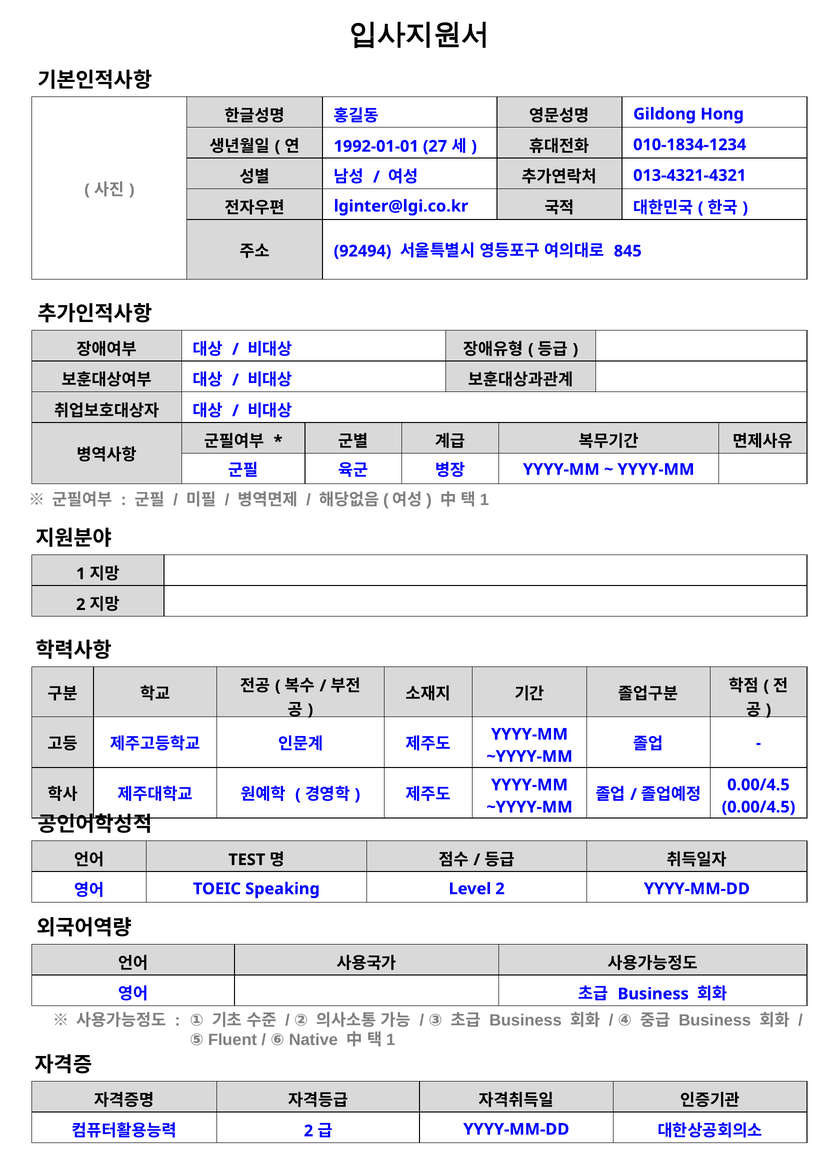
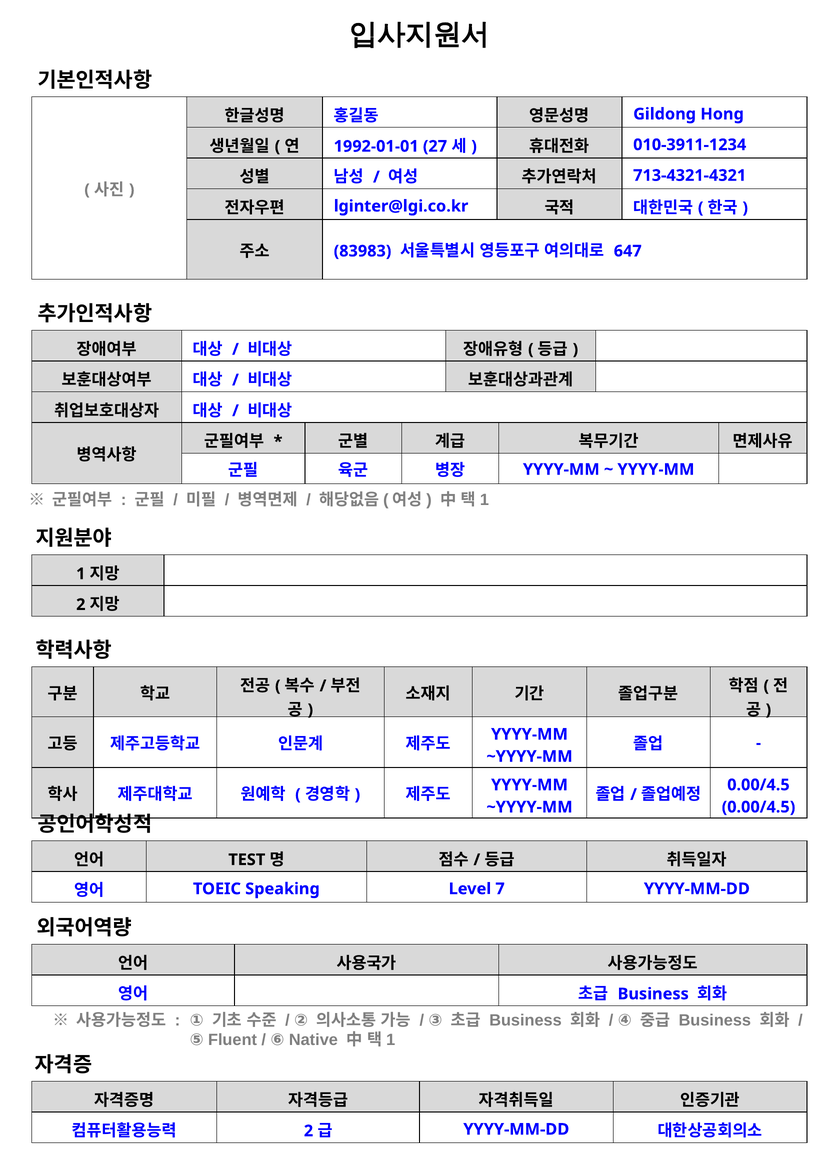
010-1834-1234: 010-1834-1234 -> 010-3911-1234
013-4321-4321: 013-4321-4321 -> 713-4321-4321
92494: 92494 -> 83983
845: 845 -> 647
Level 2: 2 -> 7
